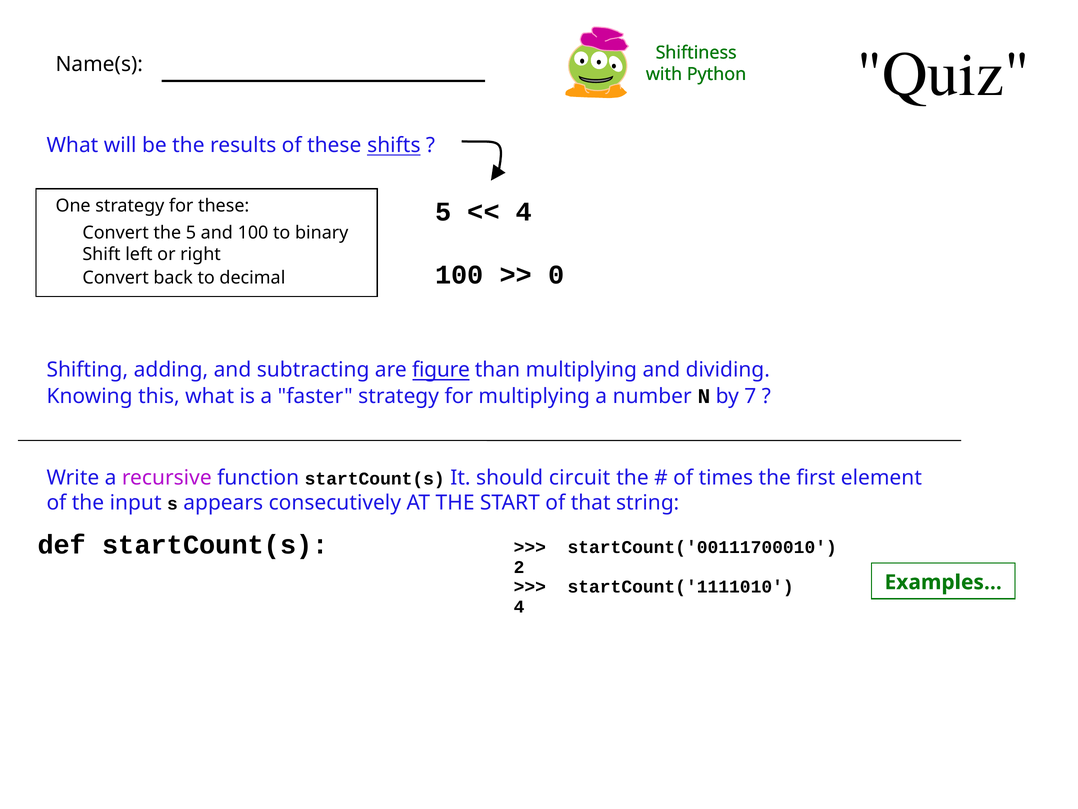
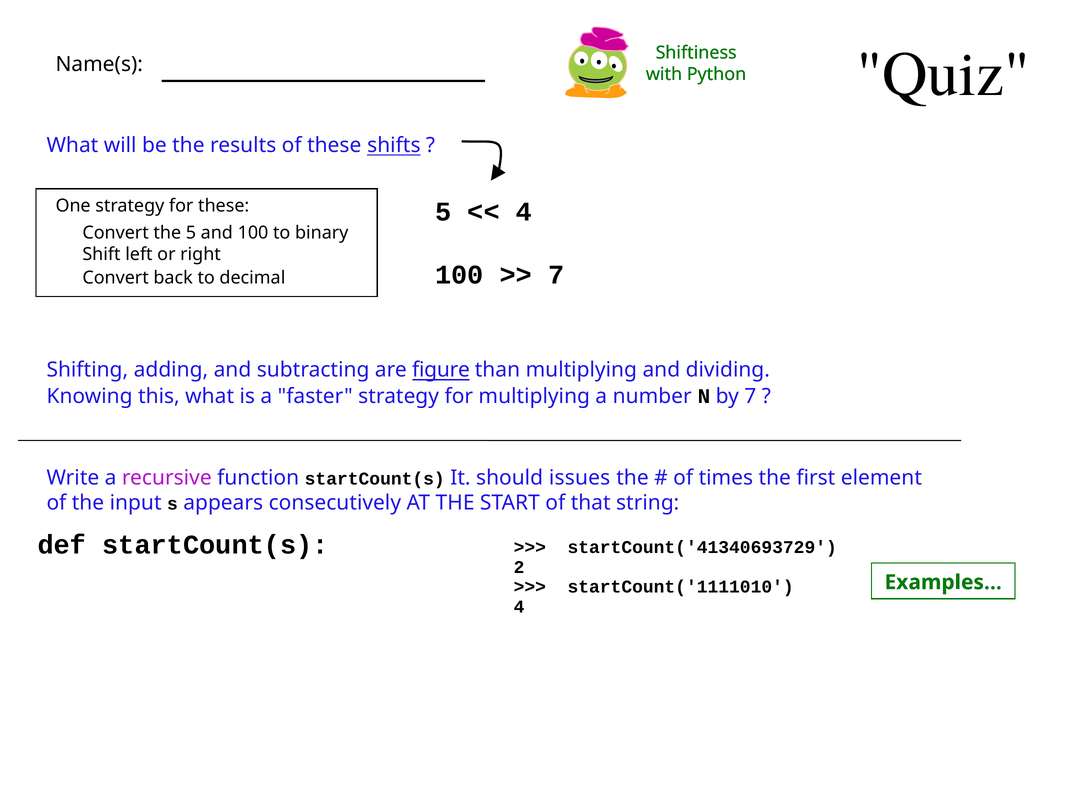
0 at (556, 275): 0 -> 7
circuit: circuit -> issues
startCount('00111700010: startCount('00111700010 -> startCount('41340693729
